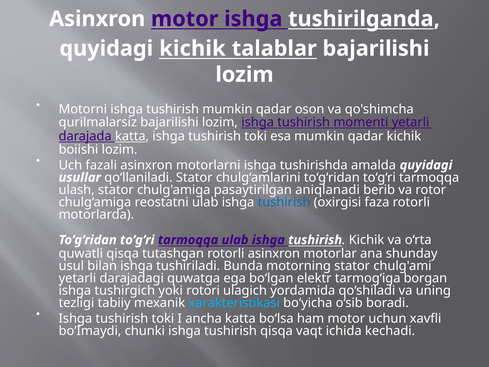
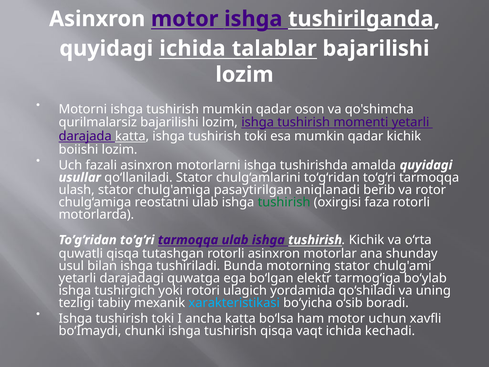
quyidagi kichik: kichik -> ichida
tushirish at (284, 202) colour: blue -> green
borgan: borgan -> boʻylab
